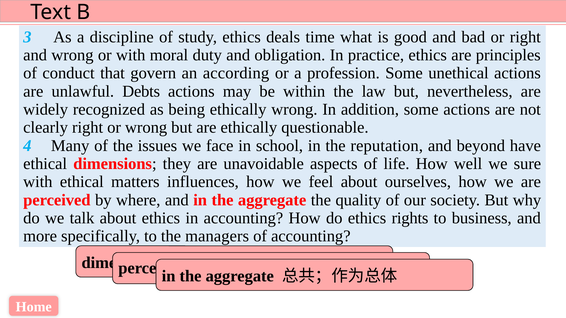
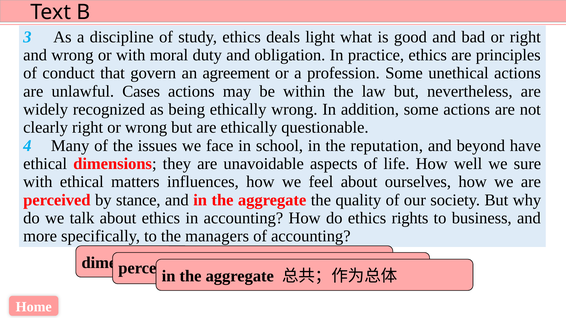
time: time -> light
according: according -> agreement
Debts: Debts -> Cases
where: where -> stance
